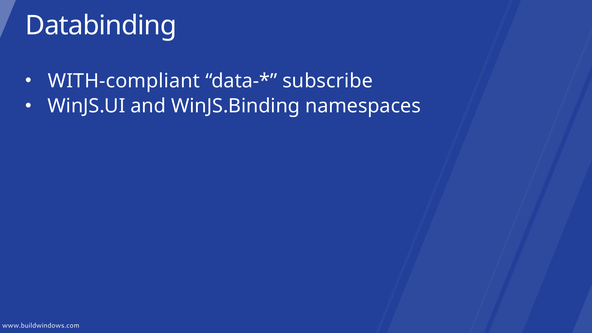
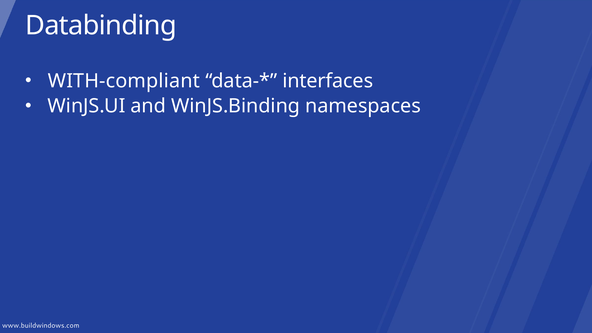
subscribe: subscribe -> interfaces
